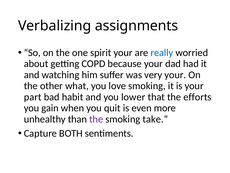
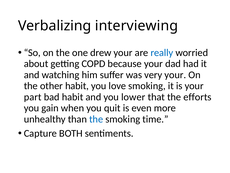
assignments: assignments -> interviewing
spirit: spirit -> drew
other what: what -> habit
the at (96, 119) colour: purple -> blue
take: take -> time
